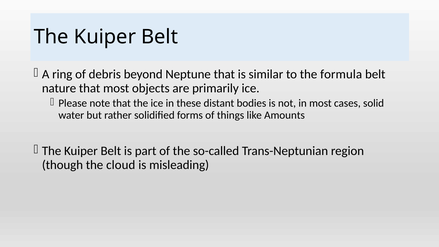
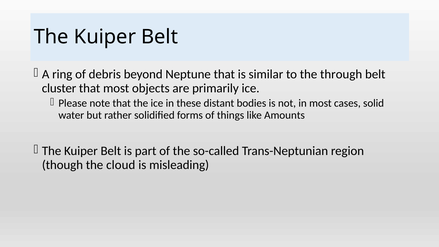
formula: formula -> through
nature: nature -> cluster
